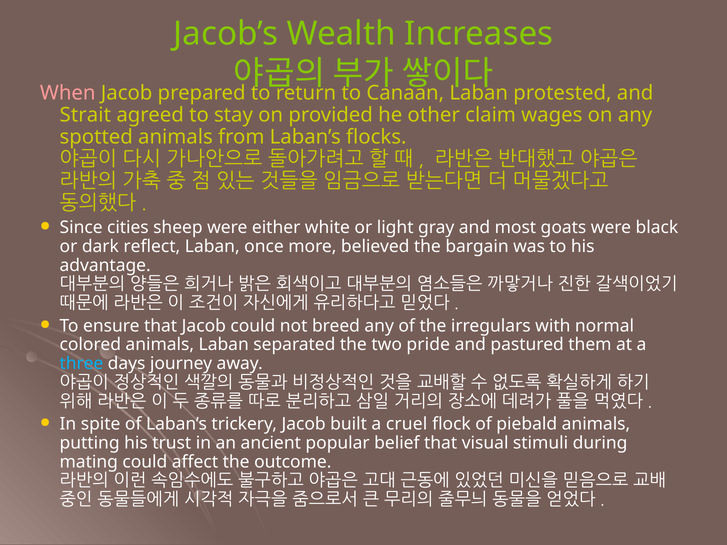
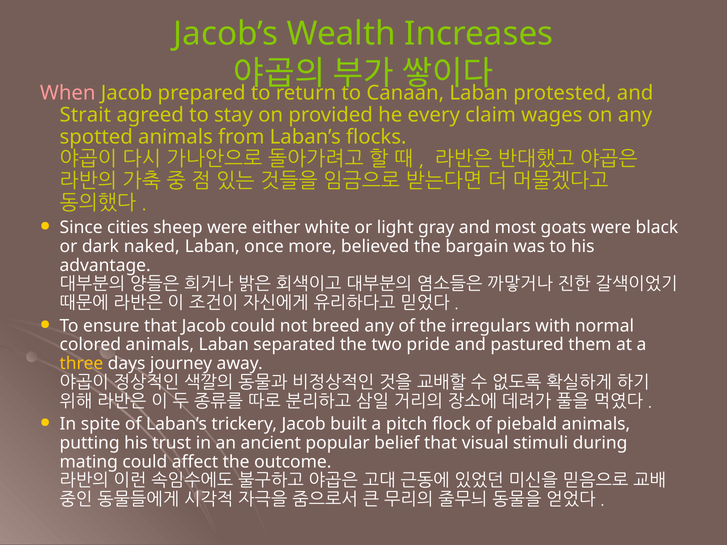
other: other -> every
reflect: reflect -> naked
three colour: light blue -> yellow
cruel: cruel -> pitch
